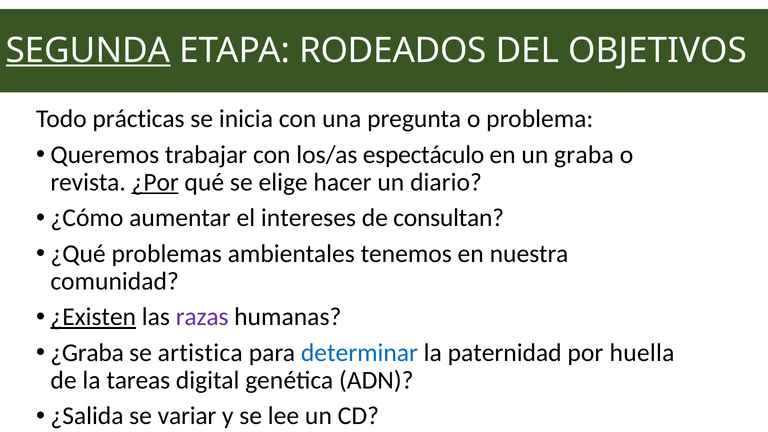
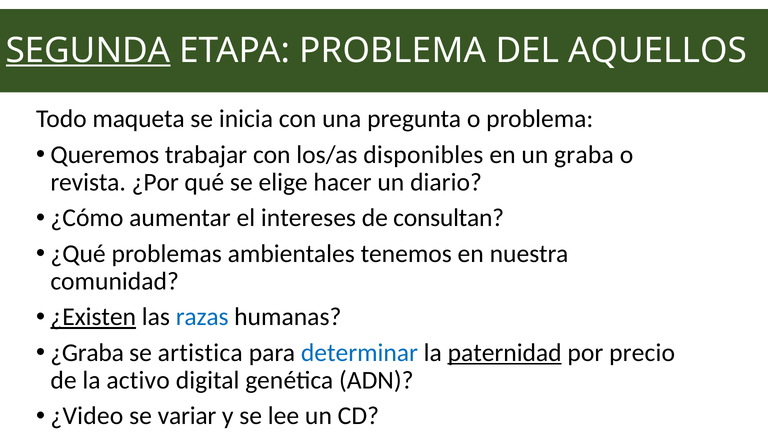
ETAPA RODEADOS: RODEADOS -> PROBLEMA
OBJETIVOS: OBJETIVOS -> AQUELLOS
prácticas: prácticas -> maqueta
espectáculo: espectáculo -> disponibles
¿Por underline: present -> none
razas colour: purple -> blue
paternidad underline: none -> present
huella: huella -> precio
tareas: tareas -> activo
¿Salida: ¿Salida -> ¿Video
